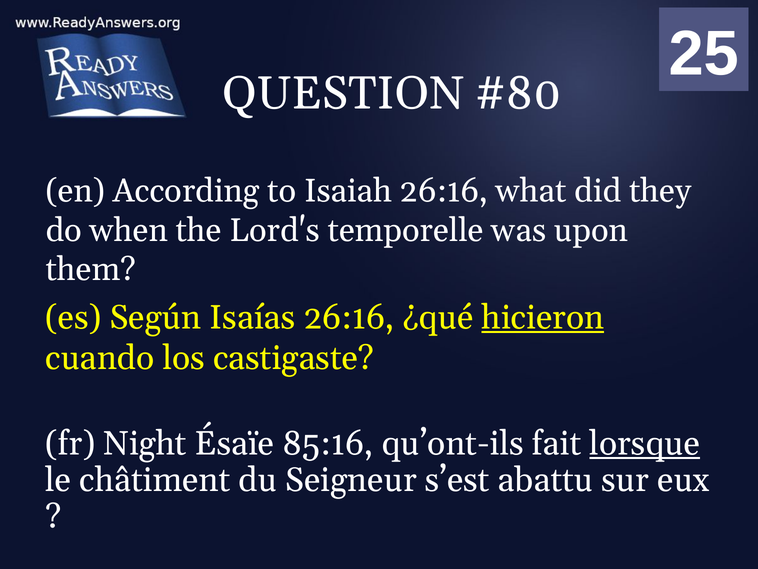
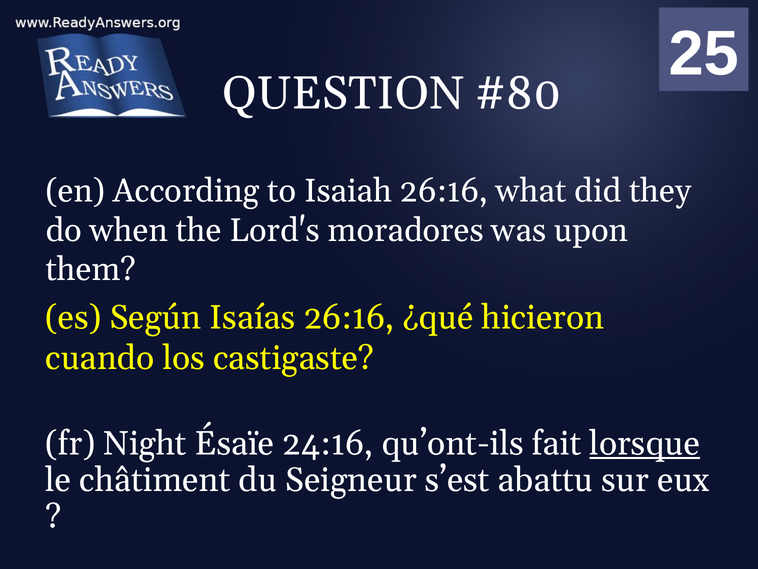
temporelle: temporelle -> moradores
hicieron underline: present -> none
85:16: 85:16 -> 24:16
